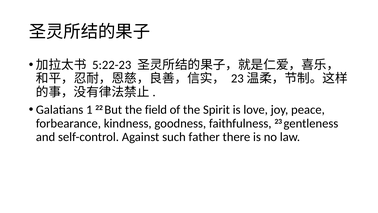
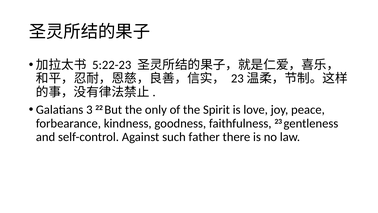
1: 1 -> 3
field: field -> only
